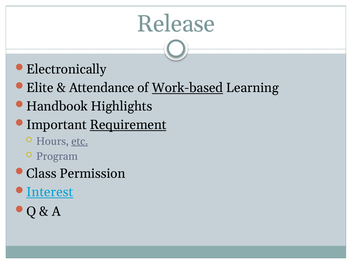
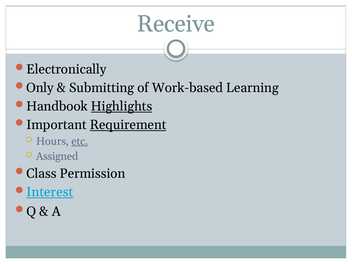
Release: Release -> Receive
Elite: Elite -> Only
Attendance: Attendance -> Submitting
Work-based underline: present -> none
Highlights underline: none -> present
Program: Program -> Assigned
